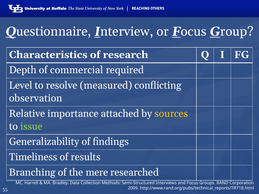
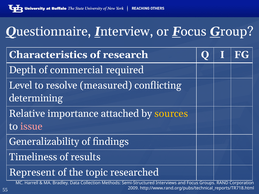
observation: observation -> determining
issue colour: light green -> pink
Branching: Branching -> Represent
mere: mere -> topic
